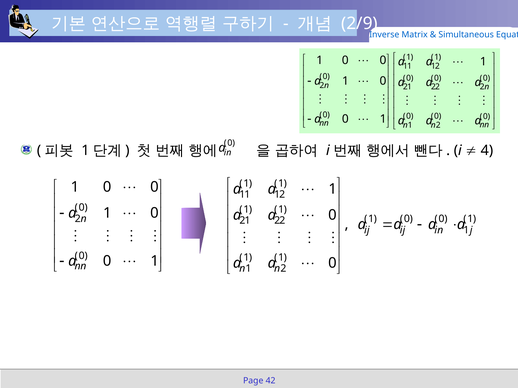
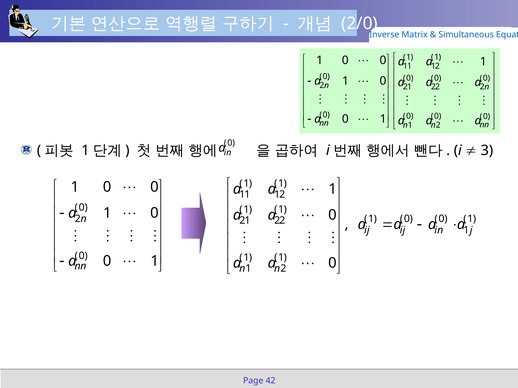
2/9: 2/9 -> 2/0
4: 4 -> 3
